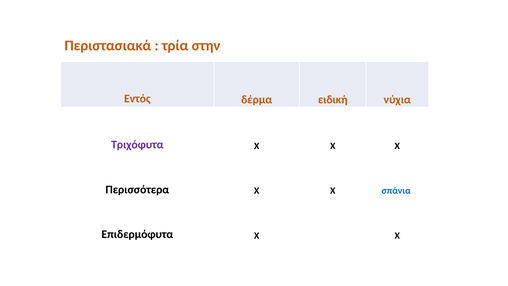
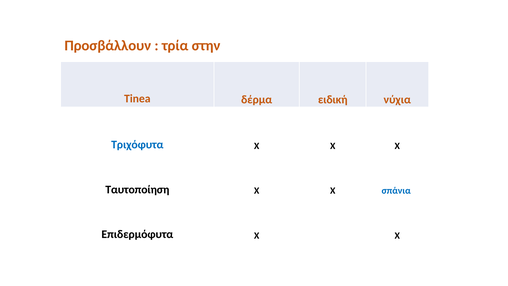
Περιστασιακά: Περιστασιακά -> Προσβάλλουν
Εντός: Εντός -> Tinea
Τριχόφυτα colour: purple -> blue
Περισσότερα: Περισσότερα -> Ταυτοποίηση
